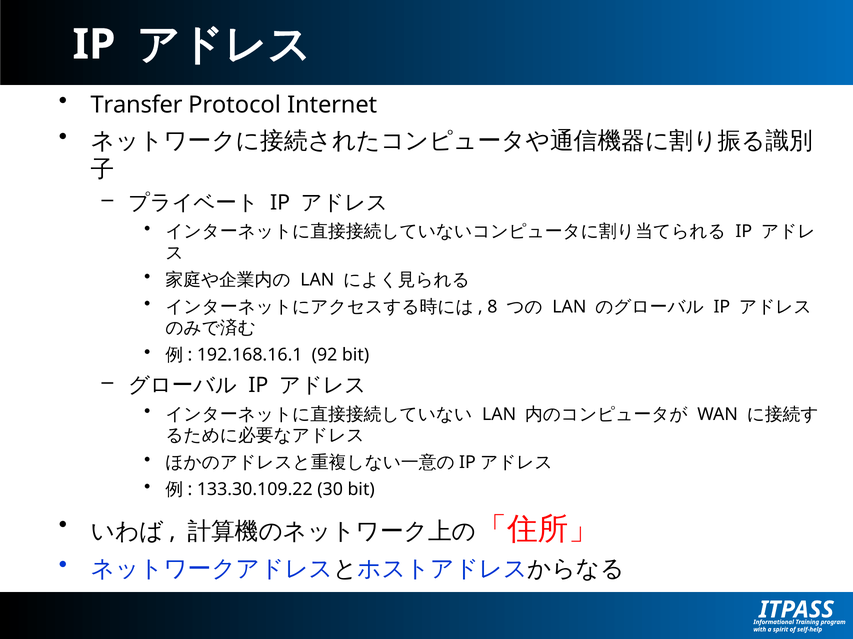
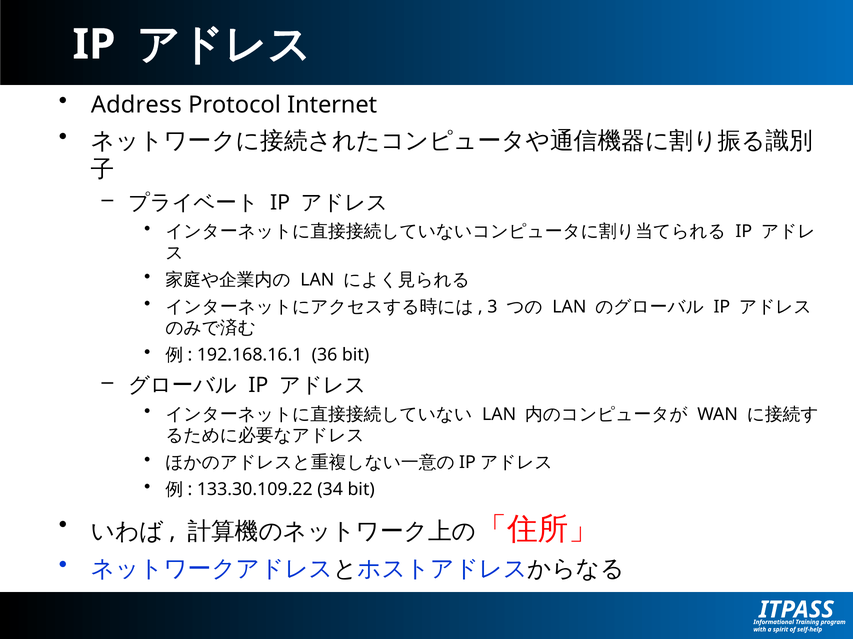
Transfer: Transfer -> Address
8: 8 -> 3
92: 92 -> 36
30: 30 -> 34
